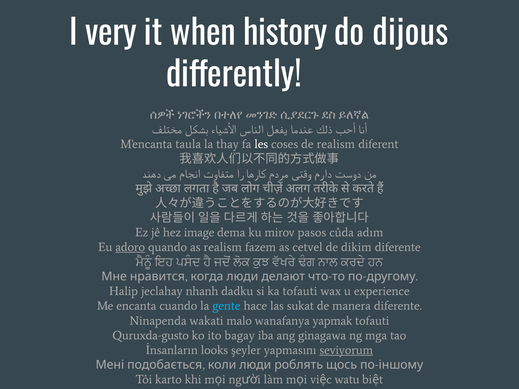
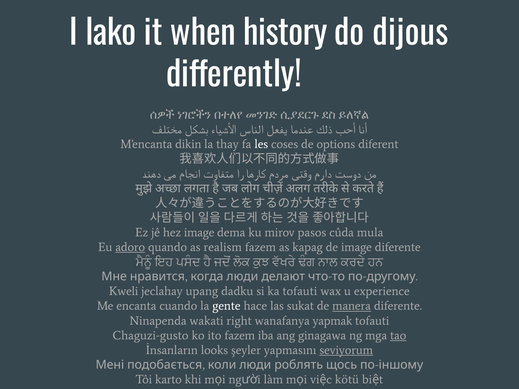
very: very -> lako
taula: taula -> dikin
de realism: realism -> options
adım: adım -> mula
cetvel: cetvel -> kapag
de dikim: dikim -> image
Halip: Halip -> Kweli
nhanh: nhanh -> upang
gente colour: light blue -> white
manera underline: none -> present
malo: malo -> right
Quruxda-gusto: Quruxda-gusto -> Chaguzi-gusto
ito bagay: bagay -> fazem
tao underline: none -> present
watu: watu -> kötü
